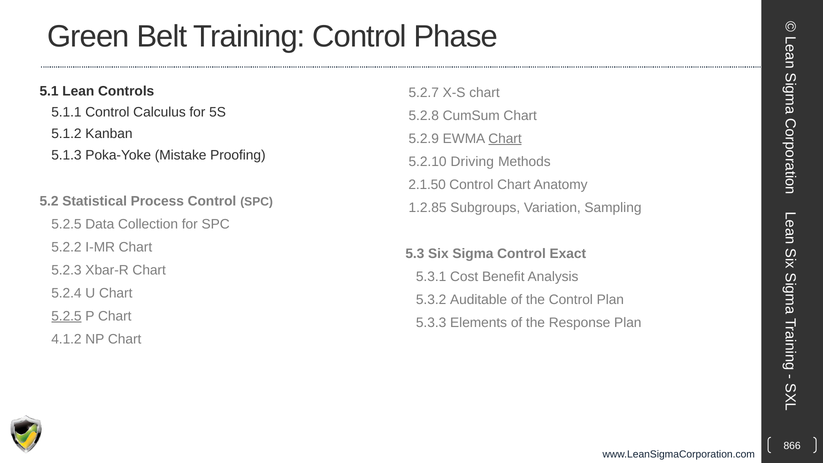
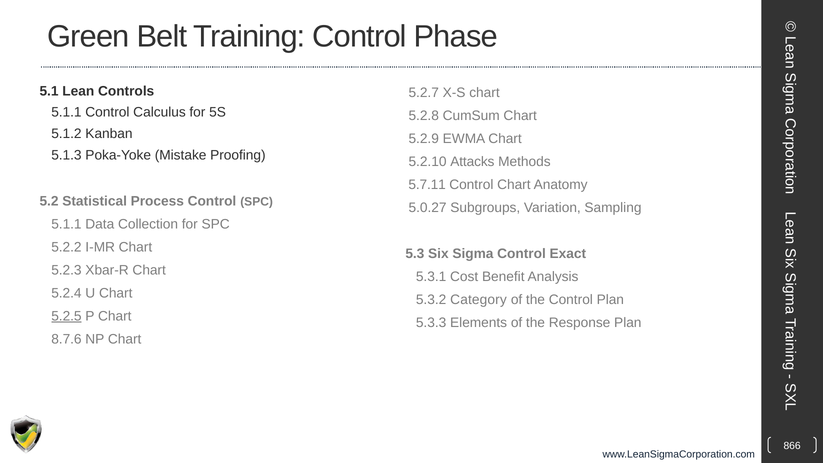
Chart at (505, 139) underline: present -> none
Driving: Driving -> Attacks
2.1.50: 2.1.50 -> 5.7.11
1.2.85: 1.2.85 -> 5.0.27
5.2.5 at (66, 224): 5.2.5 -> 5.1.1
Auditable: Auditable -> Category
4.1.2: 4.1.2 -> 8.7.6
